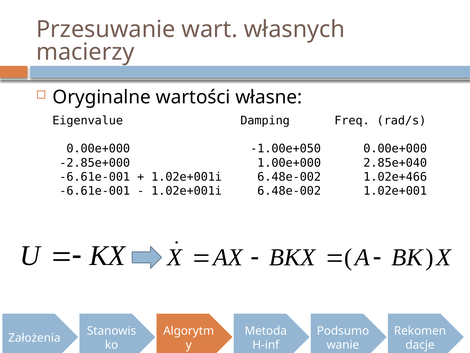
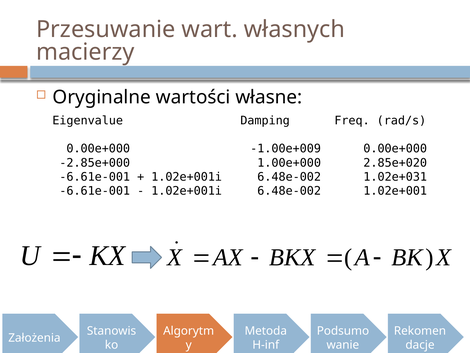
-1.00e+050: -1.00e+050 -> -1.00e+009
2.85e+040: 2.85e+040 -> 2.85e+020
1.02e+466: 1.02e+466 -> 1.02e+031
